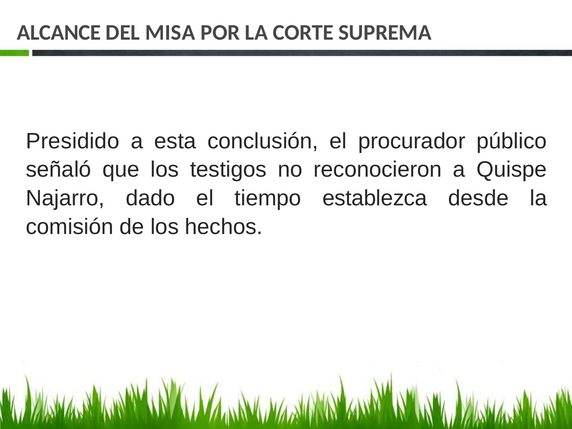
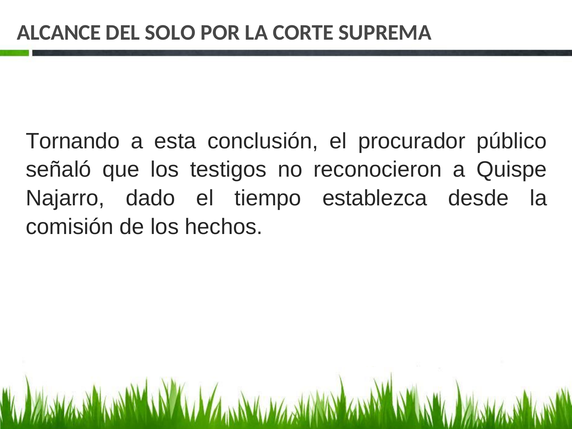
MISA: MISA -> SOLO
Presidido: Presidido -> Tornando
